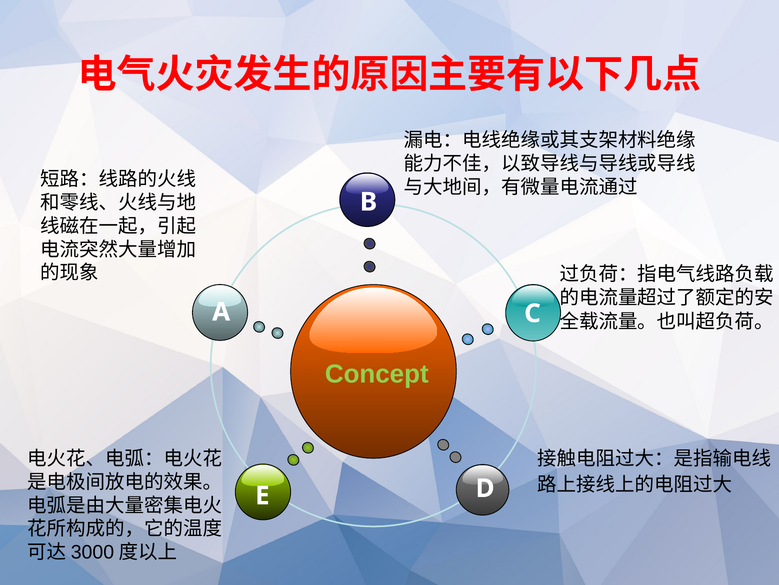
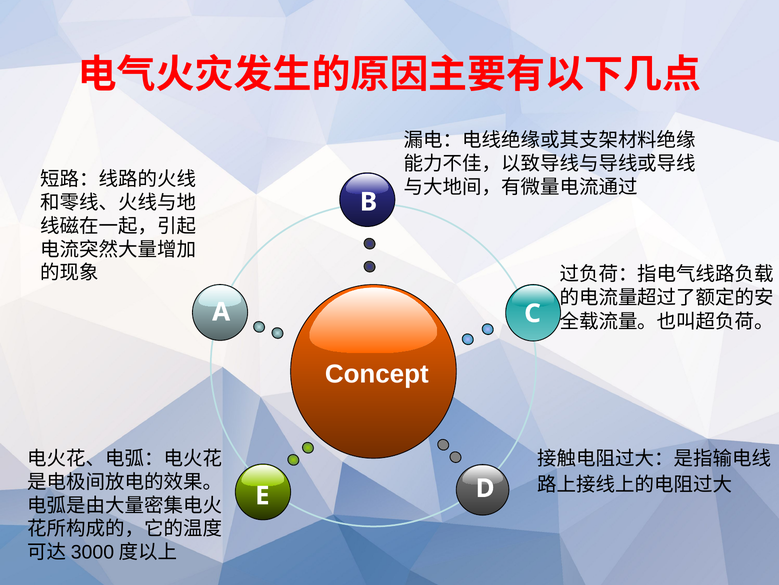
Concept colour: light green -> white
